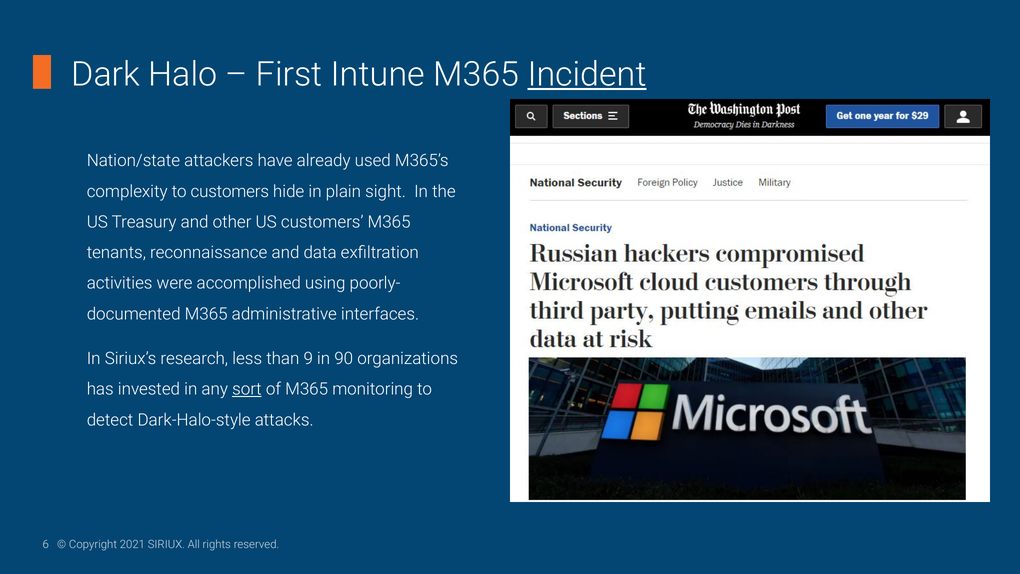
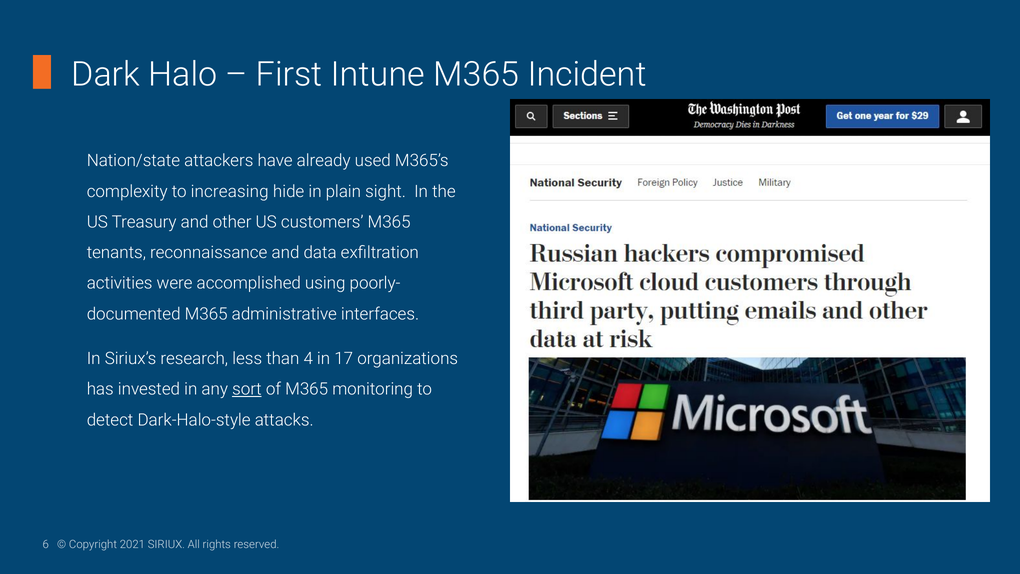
Incident underline: present -> none
to customers: customers -> increasing
9: 9 -> 4
90: 90 -> 17
